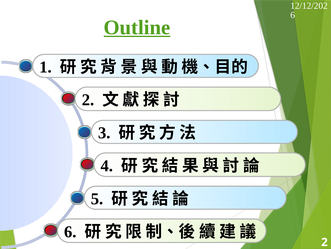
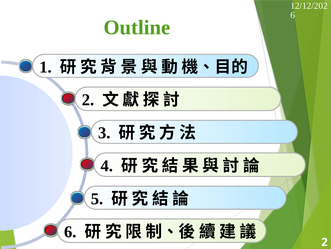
Outline underline: present -> none
